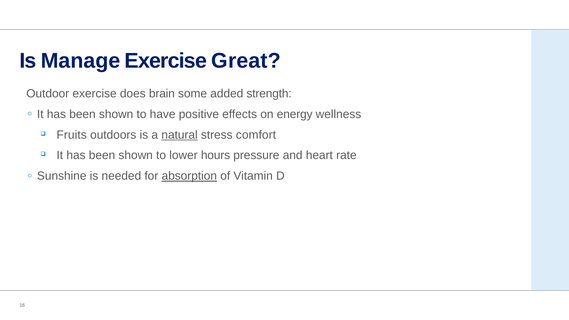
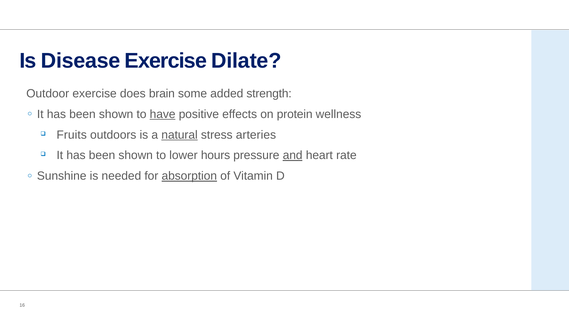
Manage: Manage -> Disease
Great: Great -> Dilate
have underline: none -> present
energy: energy -> protein
comfort: comfort -> arteries
and underline: none -> present
